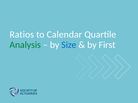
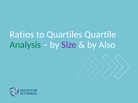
Calendar: Calendar -> Quartiles
Size colour: blue -> purple
First: First -> Also
